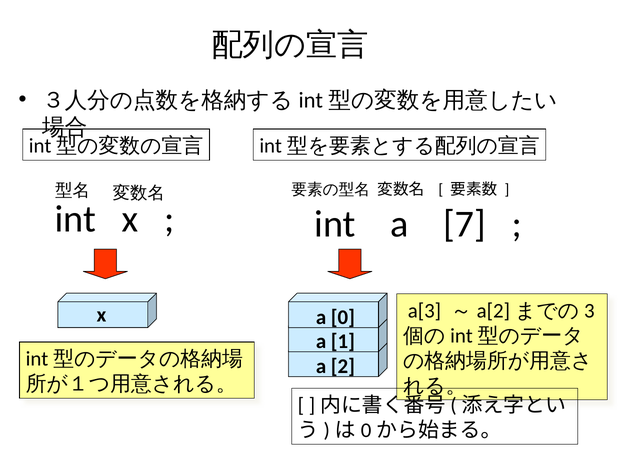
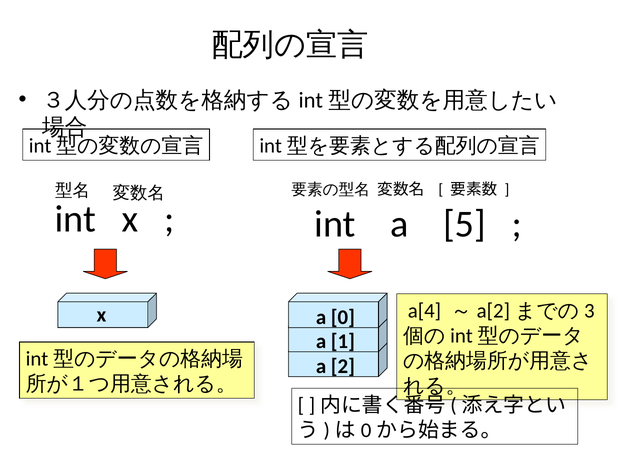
7: 7 -> 5
a[3: a[3 -> a[4
